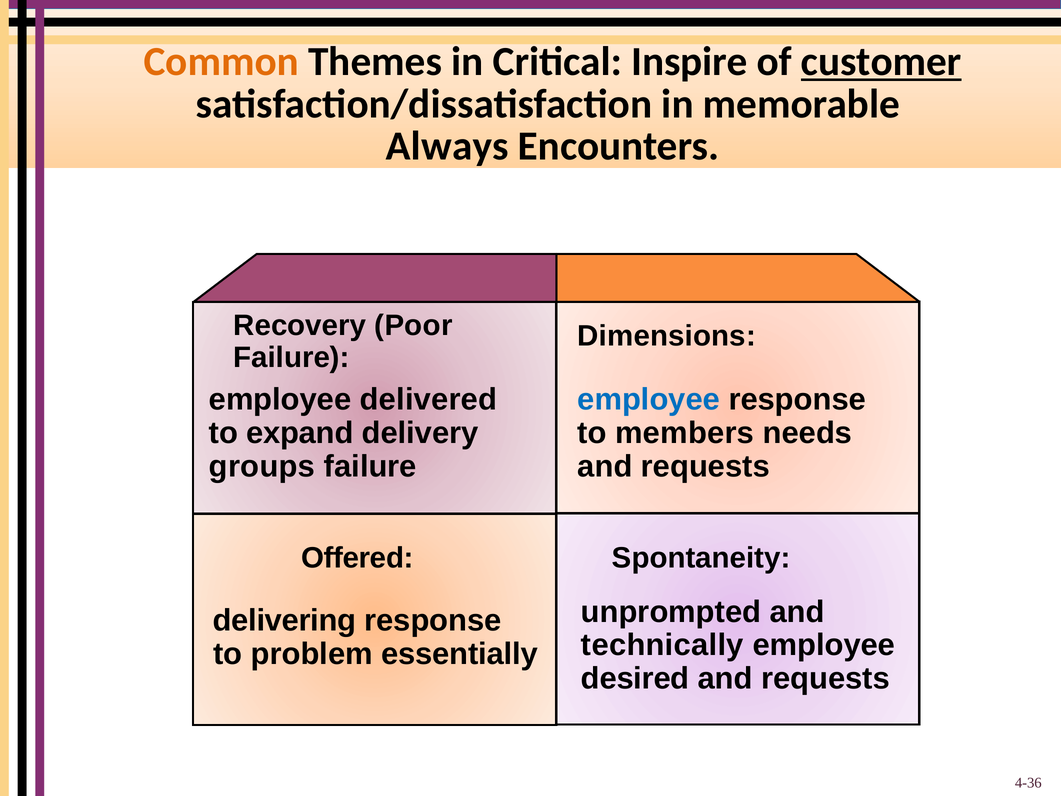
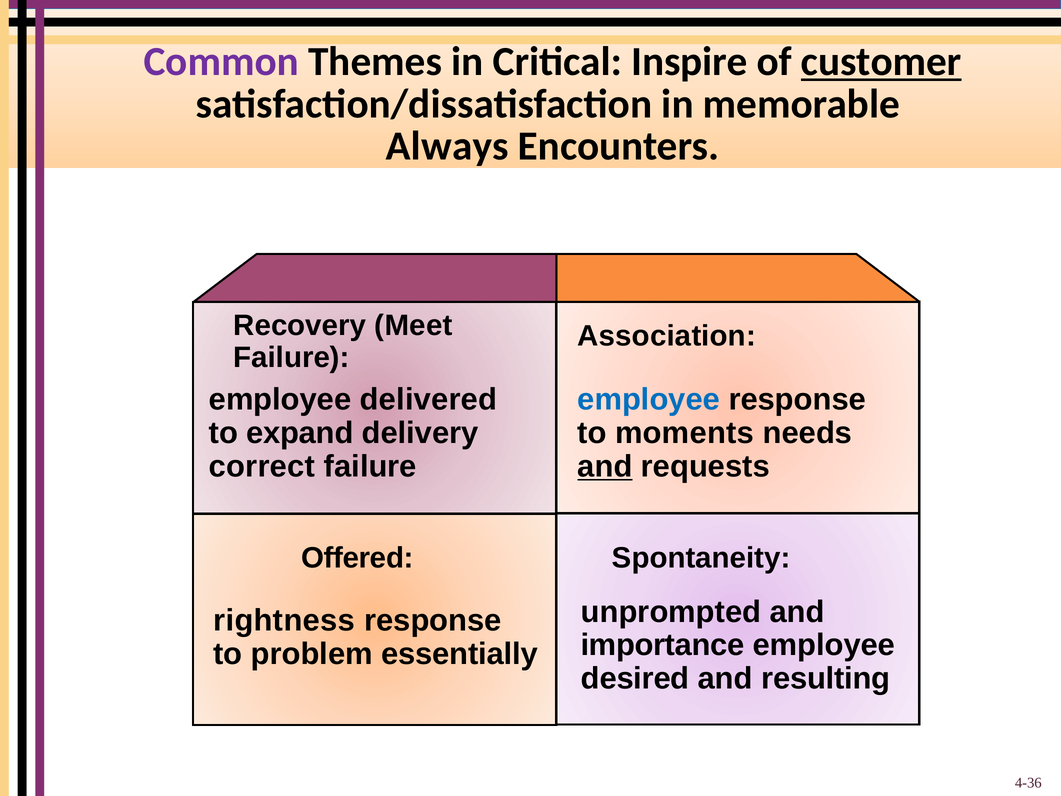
Common colour: orange -> purple
Poor: Poor -> Meet
Dimensions: Dimensions -> Association
members: members -> moments
groups: groups -> correct
and at (605, 466) underline: none -> present
delivering: delivering -> rightness
technically: technically -> importance
requests at (826, 678): requests -> resulting
